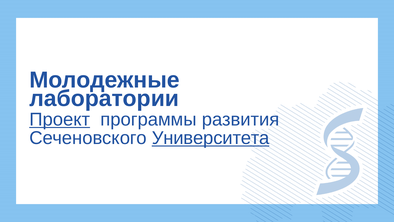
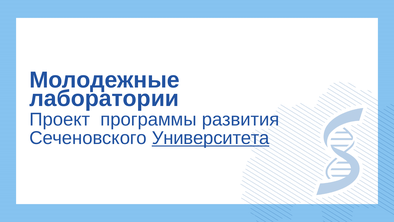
Проект underline: present -> none
